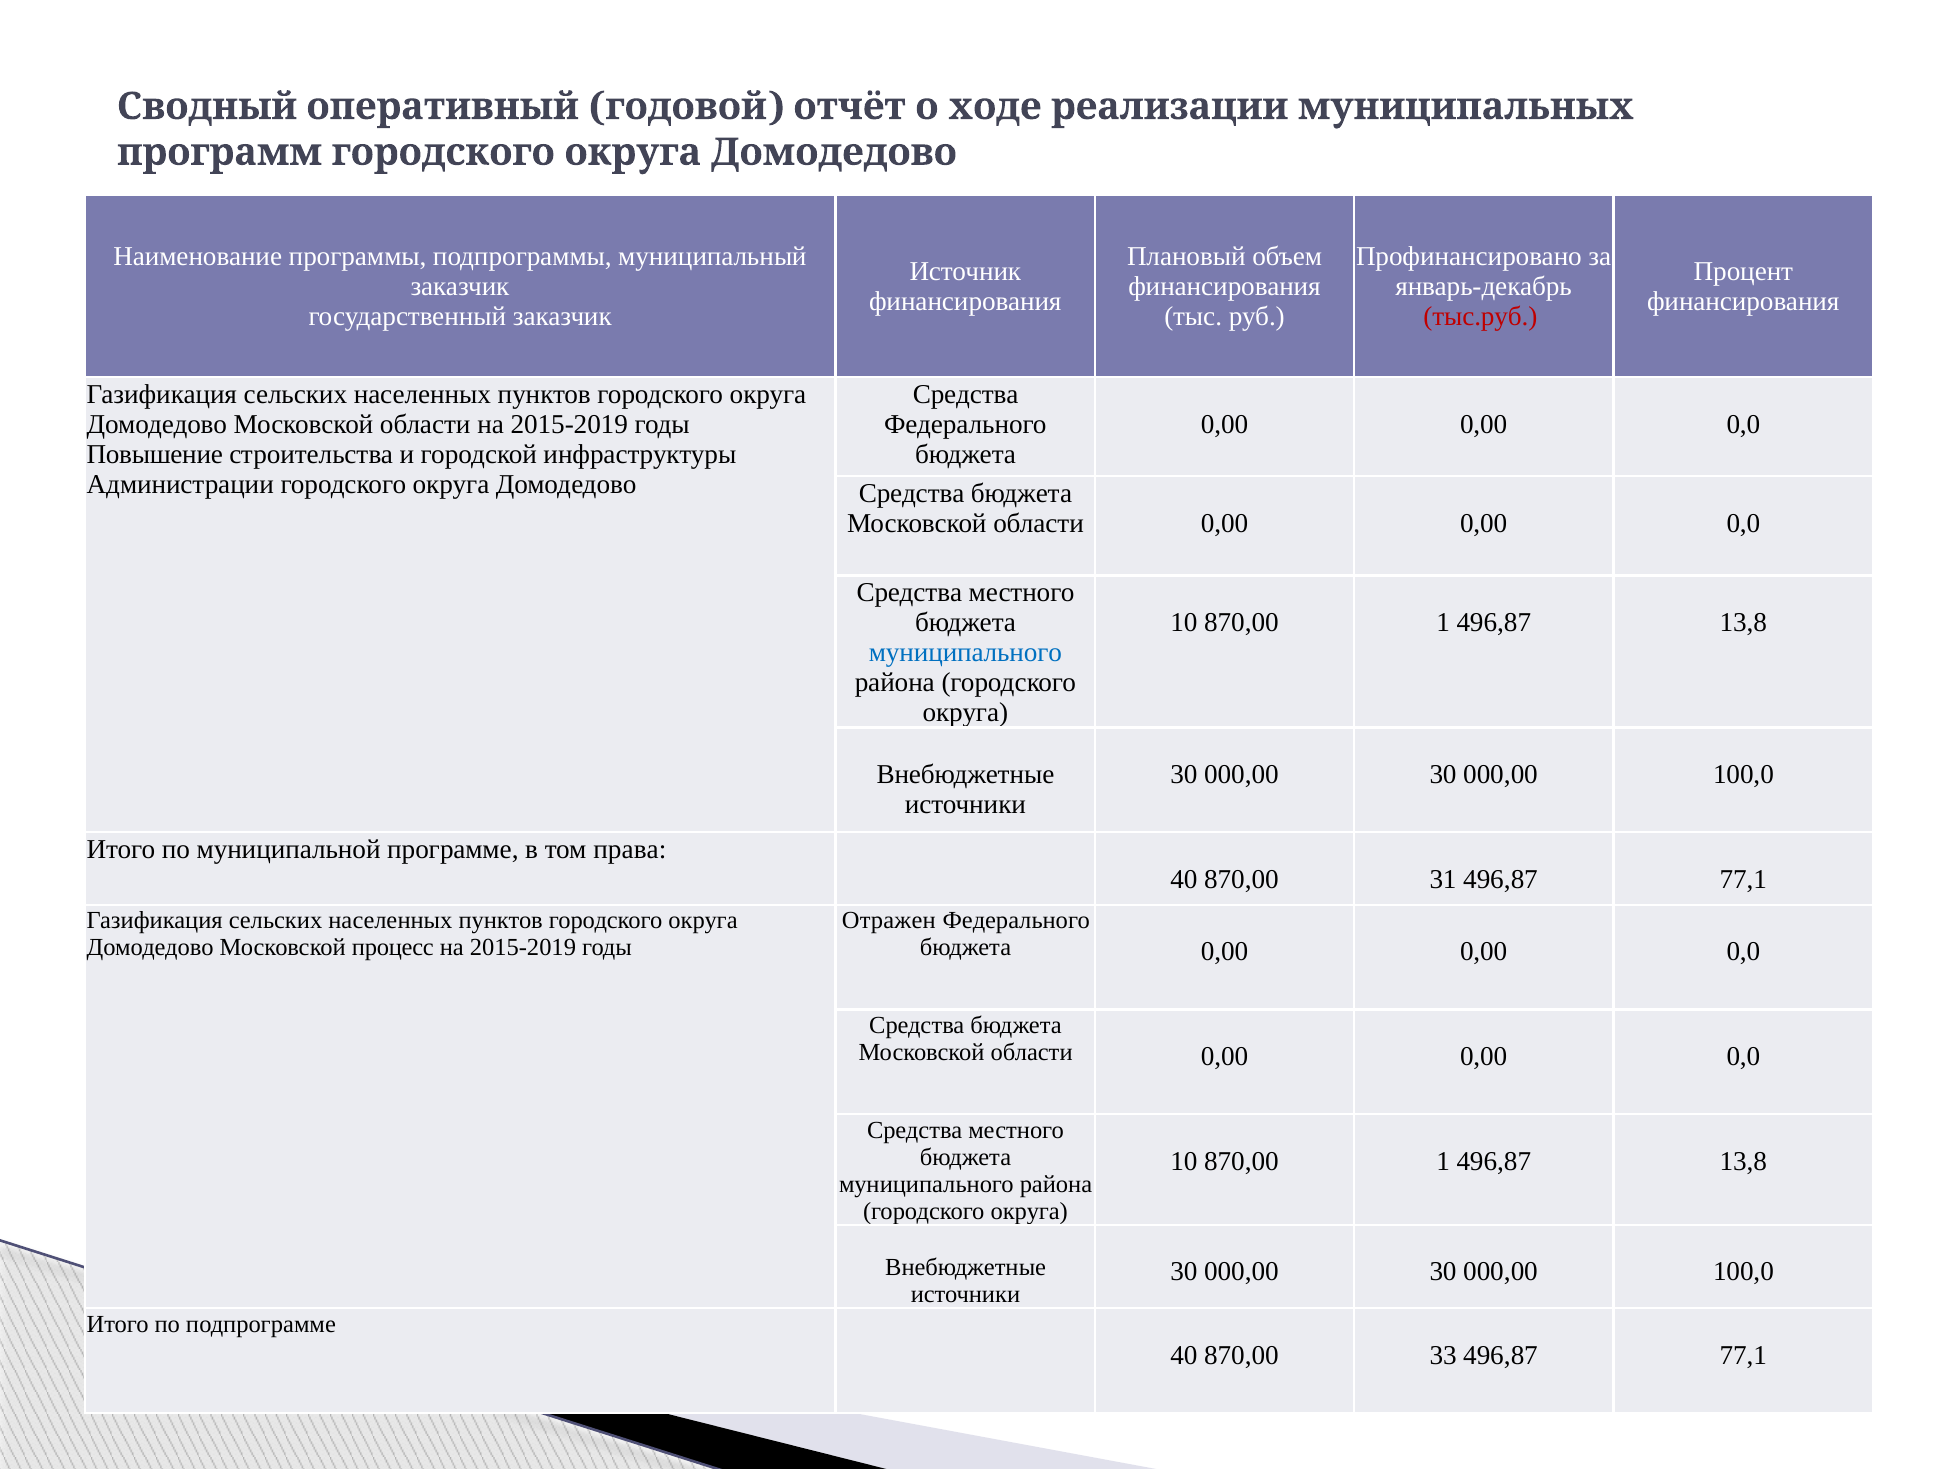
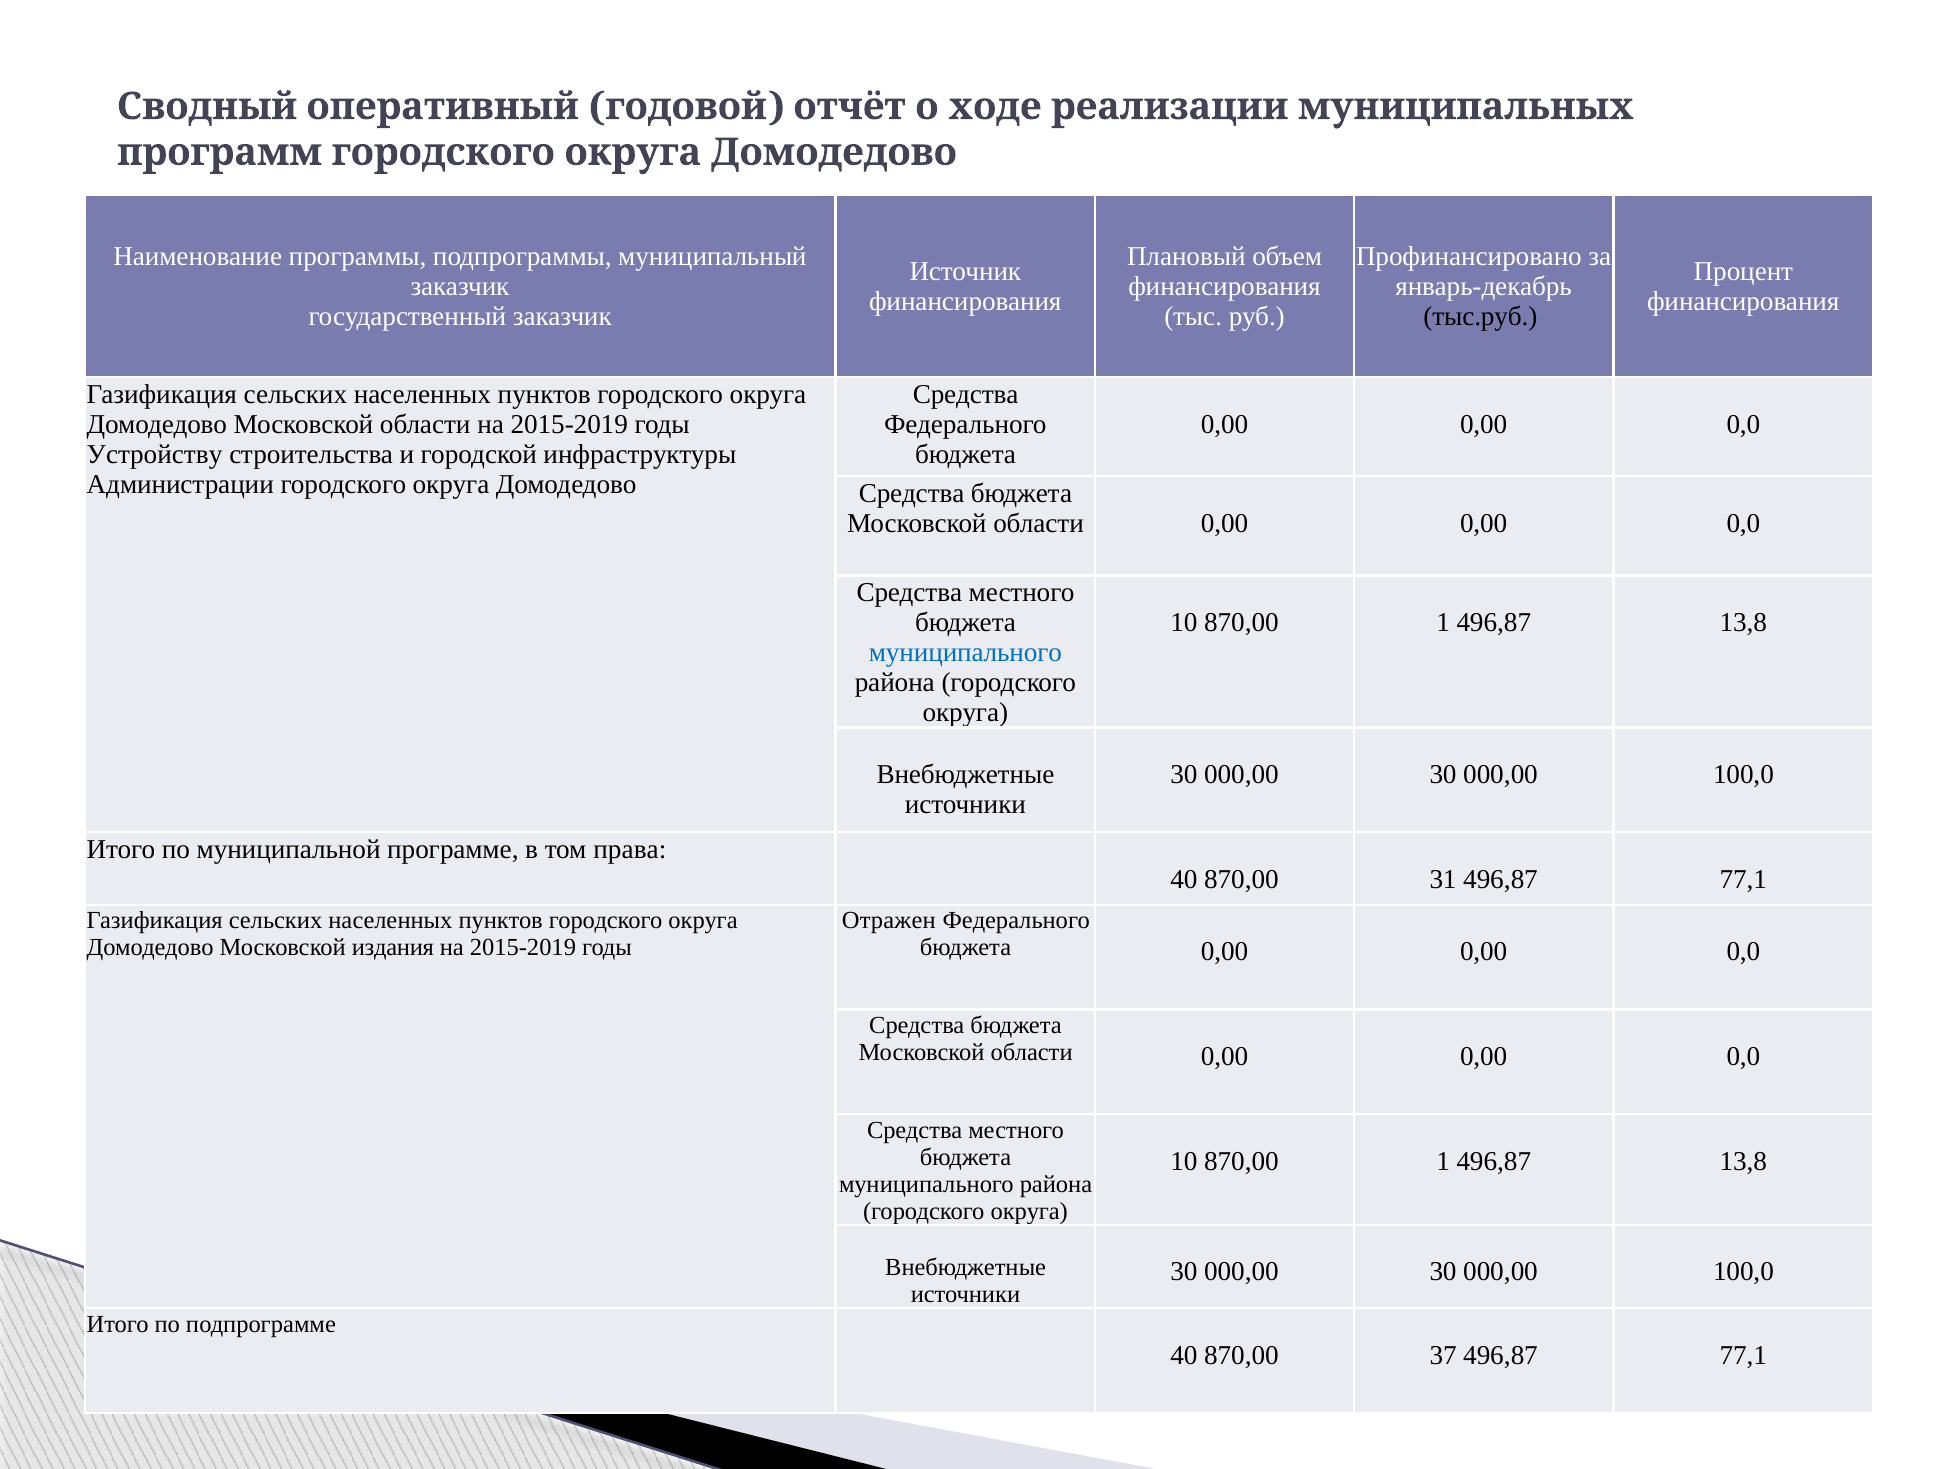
тыс.руб colour: red -> black
Повышение: Повышение -> Устройству
процесс: процесс -> издания
33: 33 -> 37
